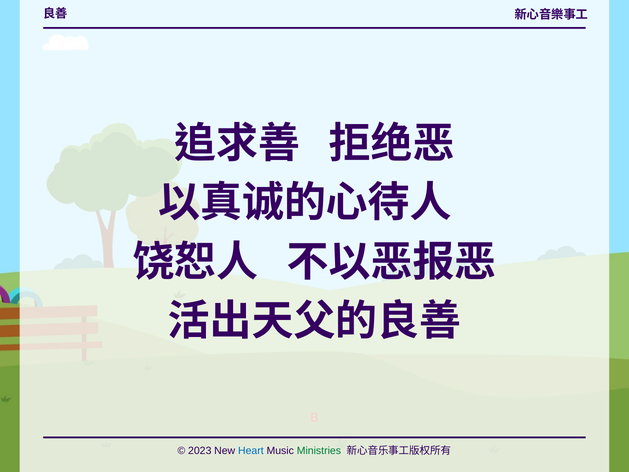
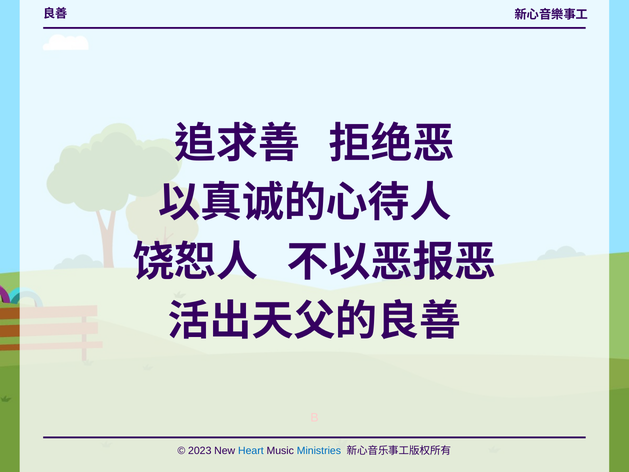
Ministries colour: green -> blue
